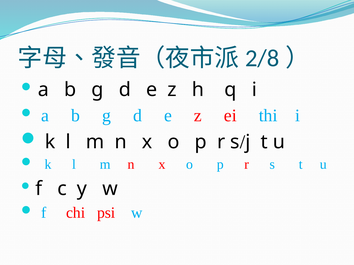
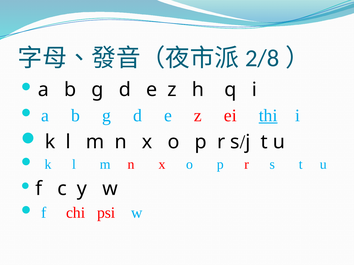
thi underline: none -> present
